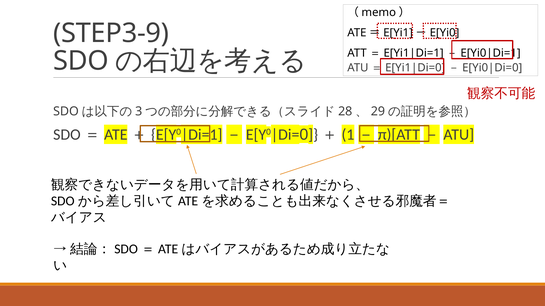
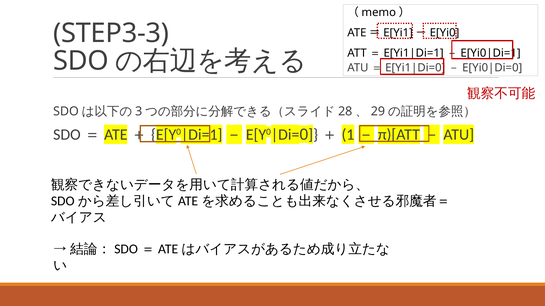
STEP3-9: STEP3-9 -> STEP3-3
